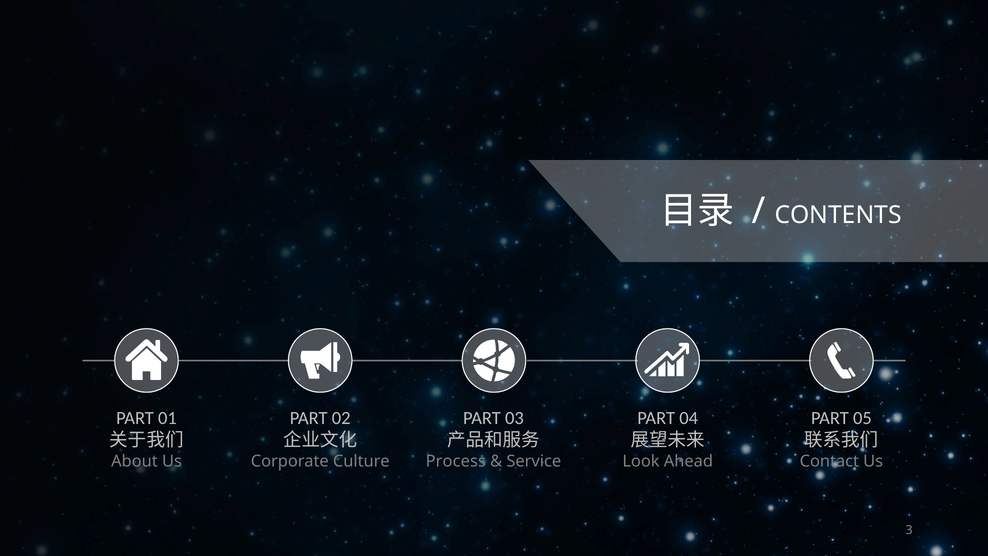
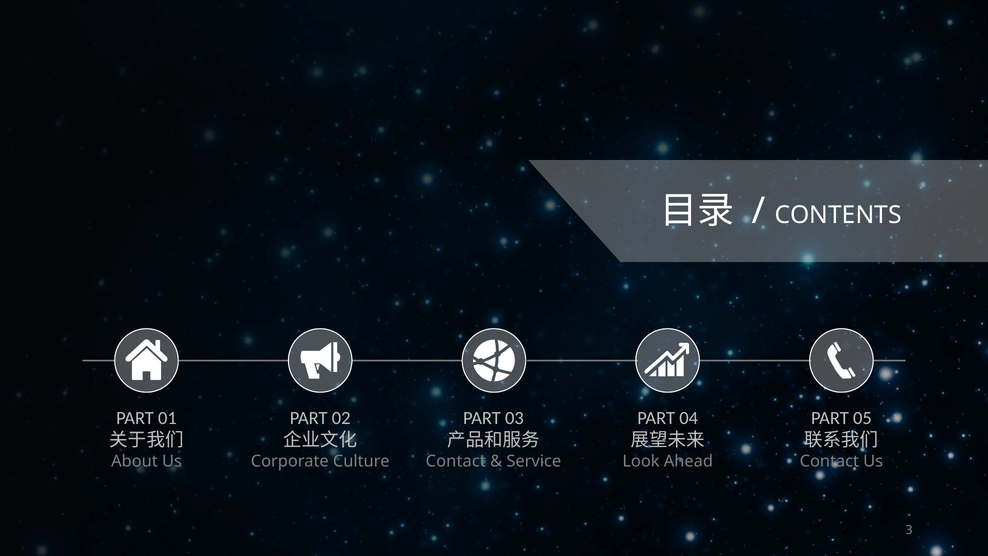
Process at (456, 461): Process -> Contact
